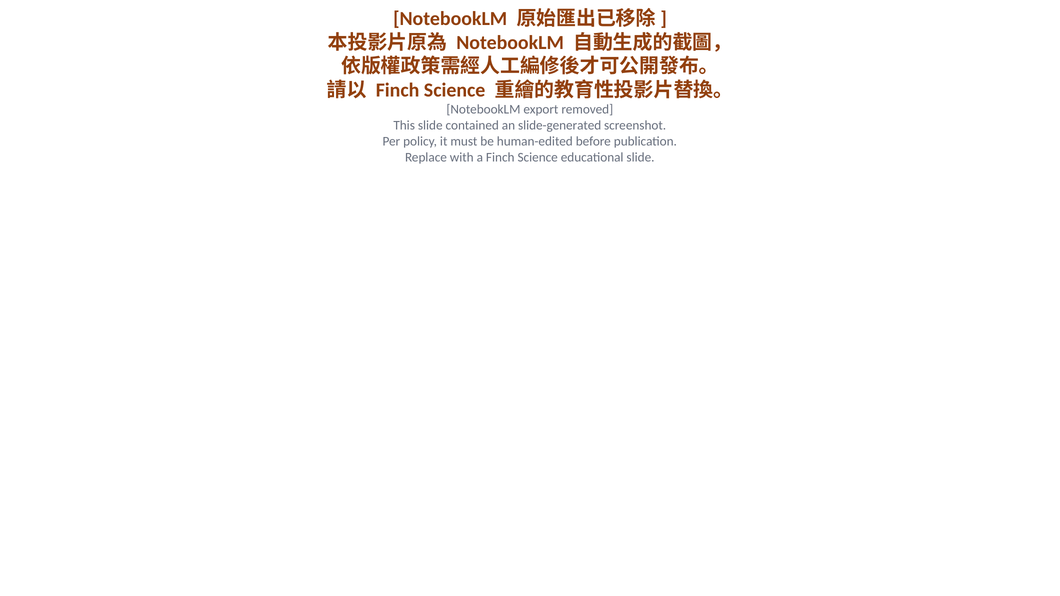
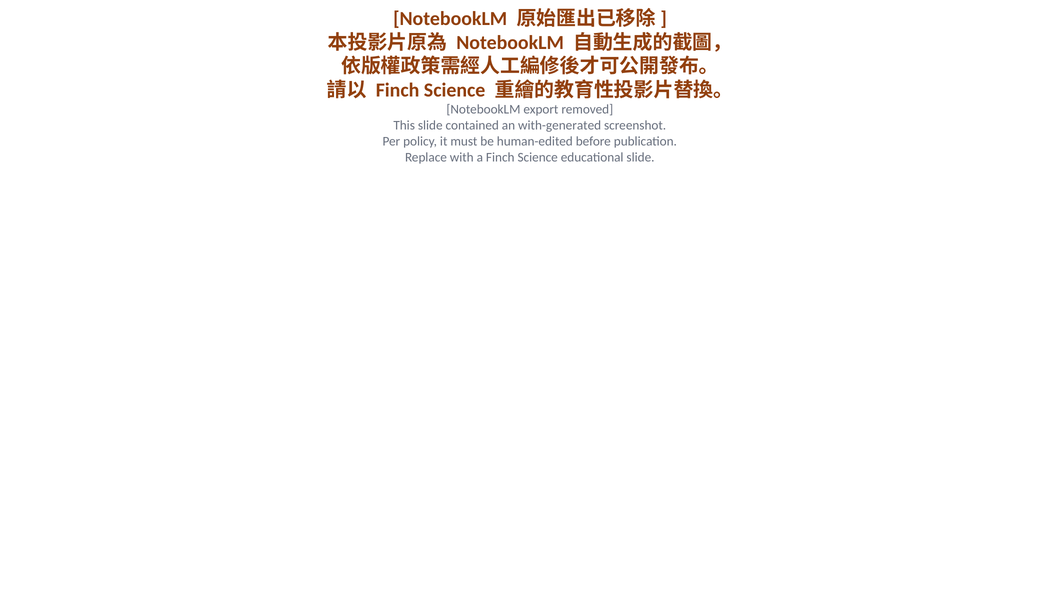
slide-generated: slide-generated -> with-generated
